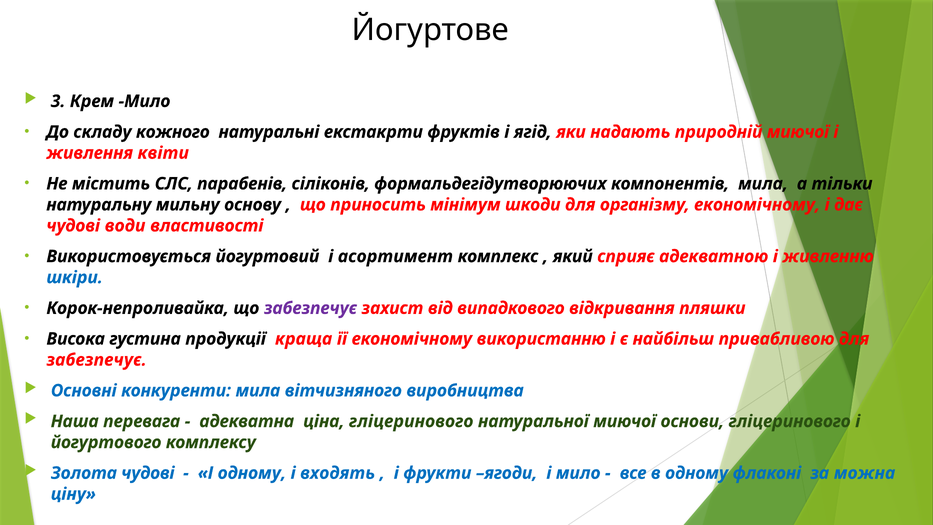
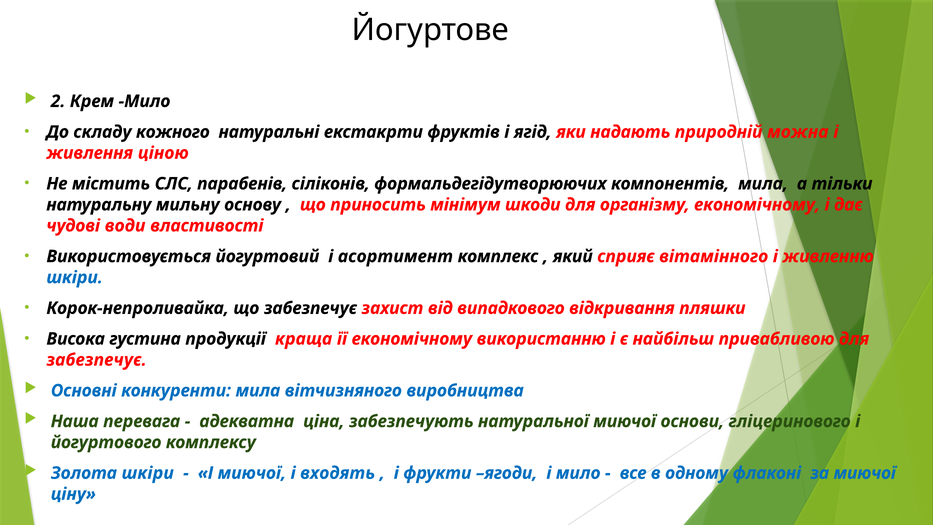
3: 3 -> 2
природній миючої: миючої -> можна
квіти: квіти -> ціною
адекватною: адекватною -> вітамінного
забезпечує at (310, 308) colour: purple -> black
ціна гліцеринового: гліцеринового -> забезпечують
Золота чудові: чудові -> шкіри
І одному: одному -> миючої
за можна: можна -> миючої
